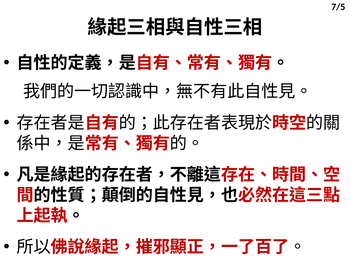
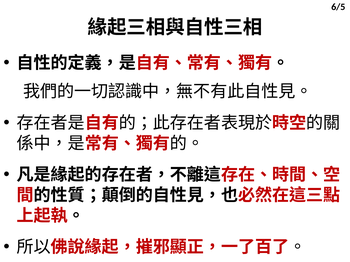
7/5: 7/5 -> 6/5
